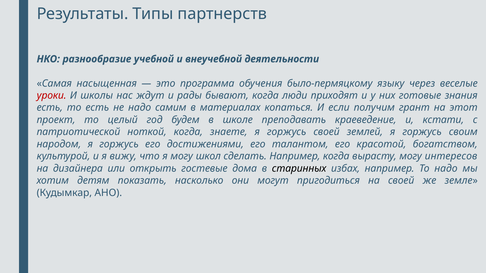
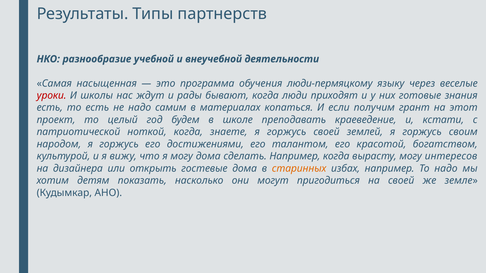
было-пермяцкому: было-пермяцкому -> люди-пермяцкому
могу школ: школ -> дома
старинных colour: black -> orange
